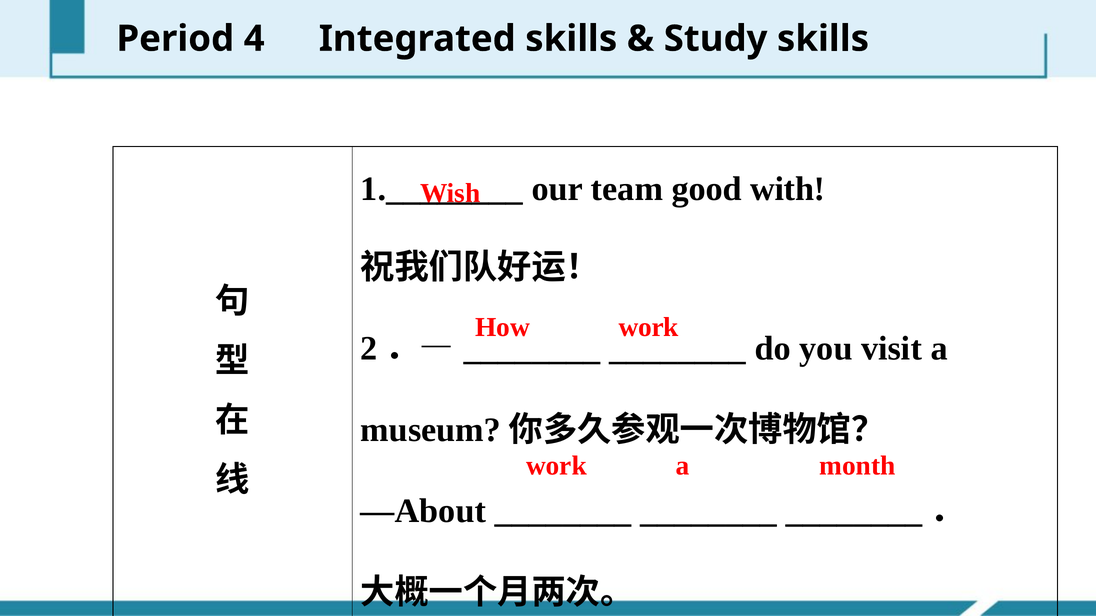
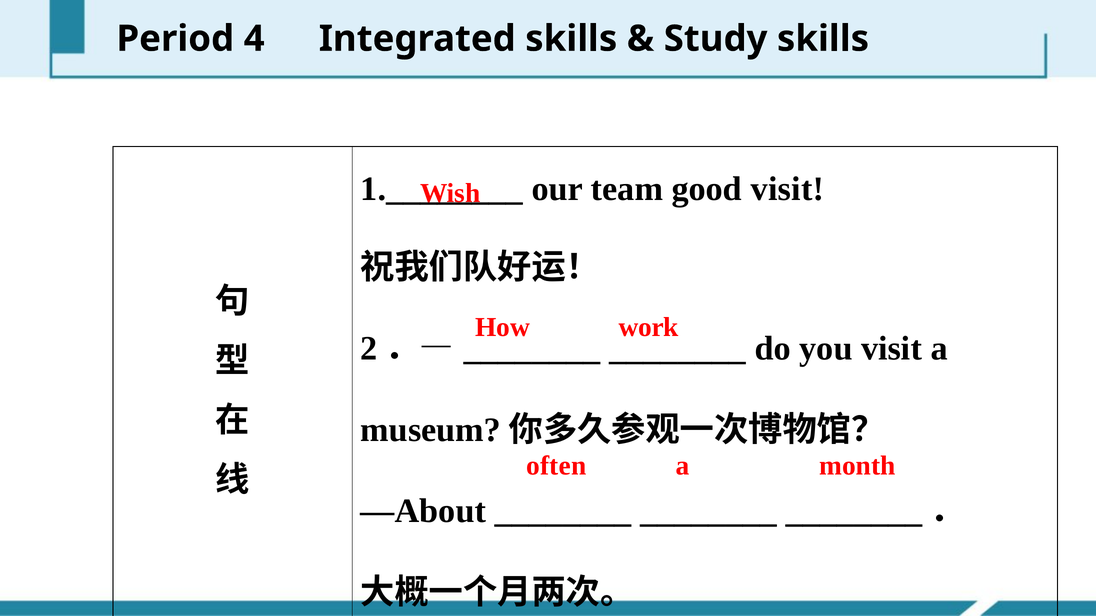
good with: with -> visit
work at (556, 466): work -> often
